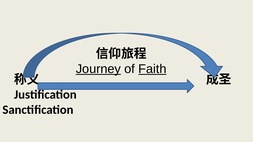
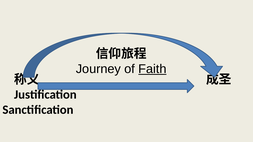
Journey underline: present -> none
